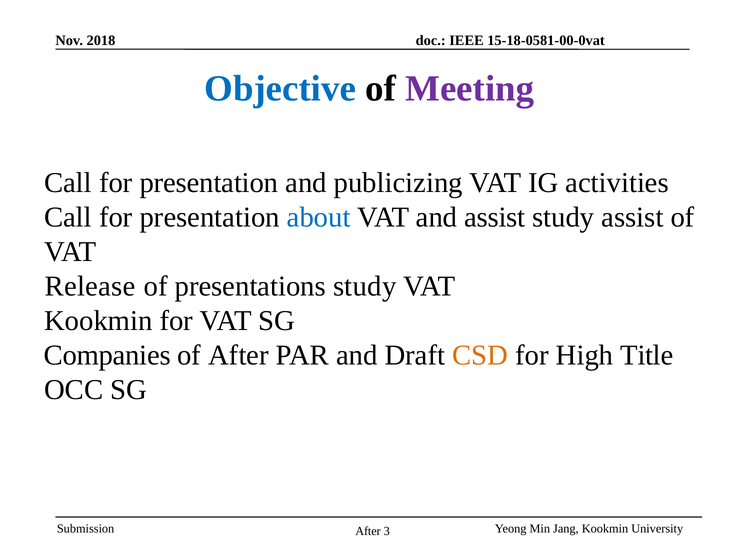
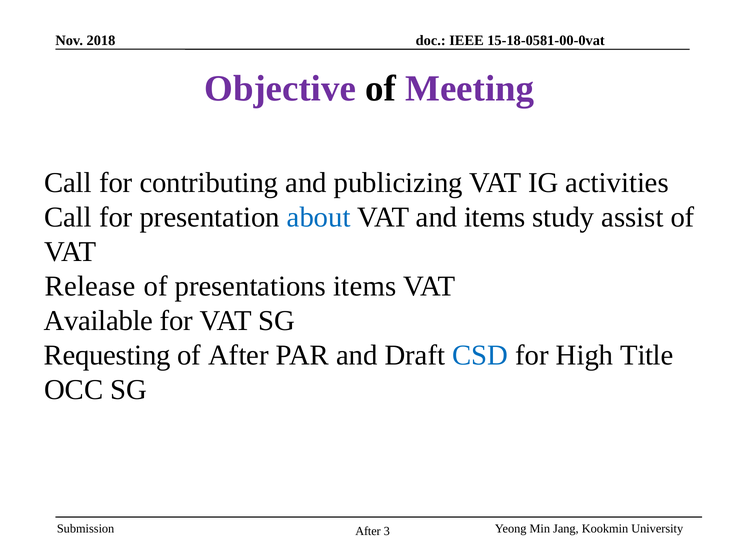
Objective colour: blue -> purple
presentation at (209, 183): presentation -> contributing
and assist: assist -> items
presentations study: study -> items
Kookmin at (98, 321): Kookmin -> Available
Companies: Companies -> Requesting
CSD colour: orange -> blue
